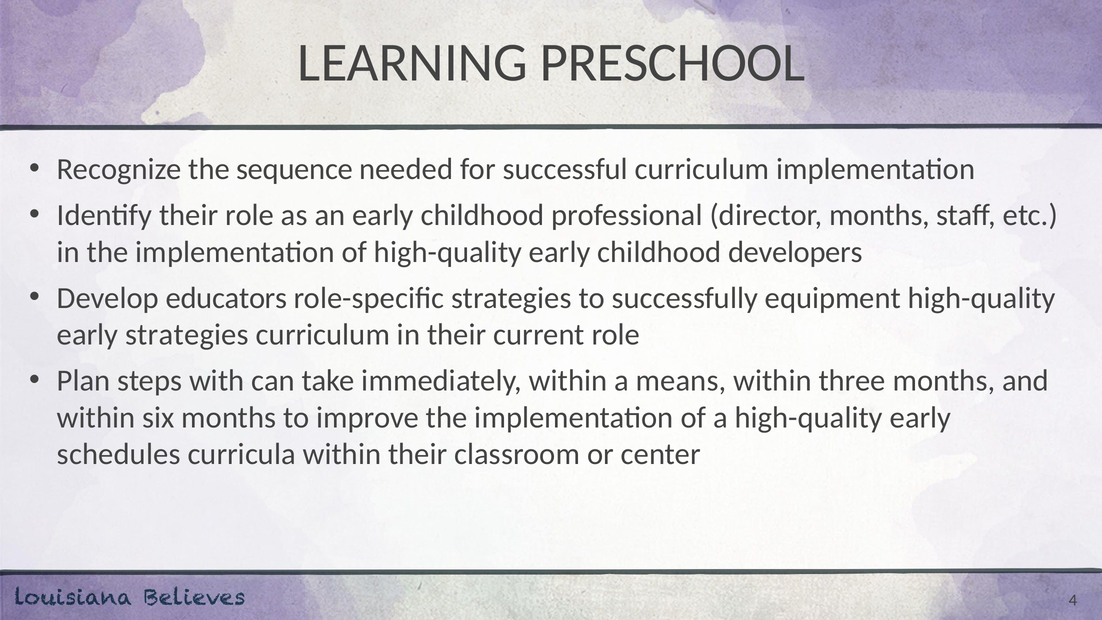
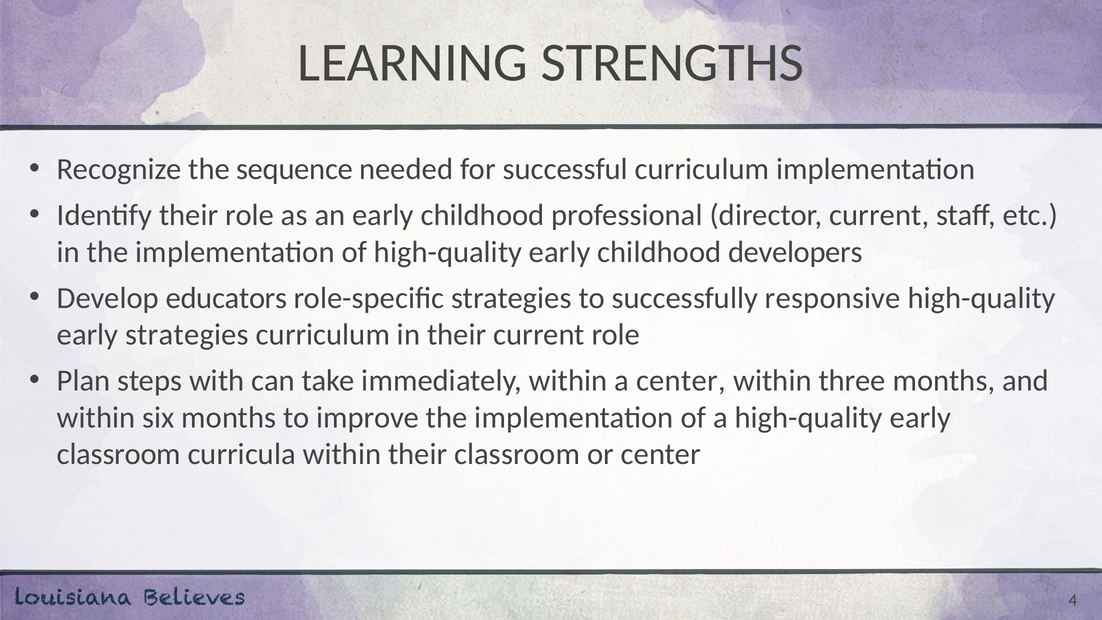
PRESCHOOL: PRESCHOOL -> STRENGTHS
director months: months -> current
equipment: equipment -> responsive
a means: means -> center
schedules at (119, 454): schedules -> classroom
